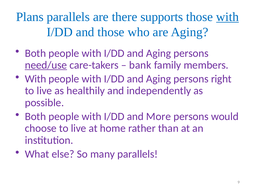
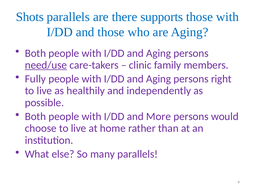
Plans: Plans -> Shots
with at (227, 17) underline: present -> none
bank: bank -> clinic
With at (35, 79): With -> Fully
